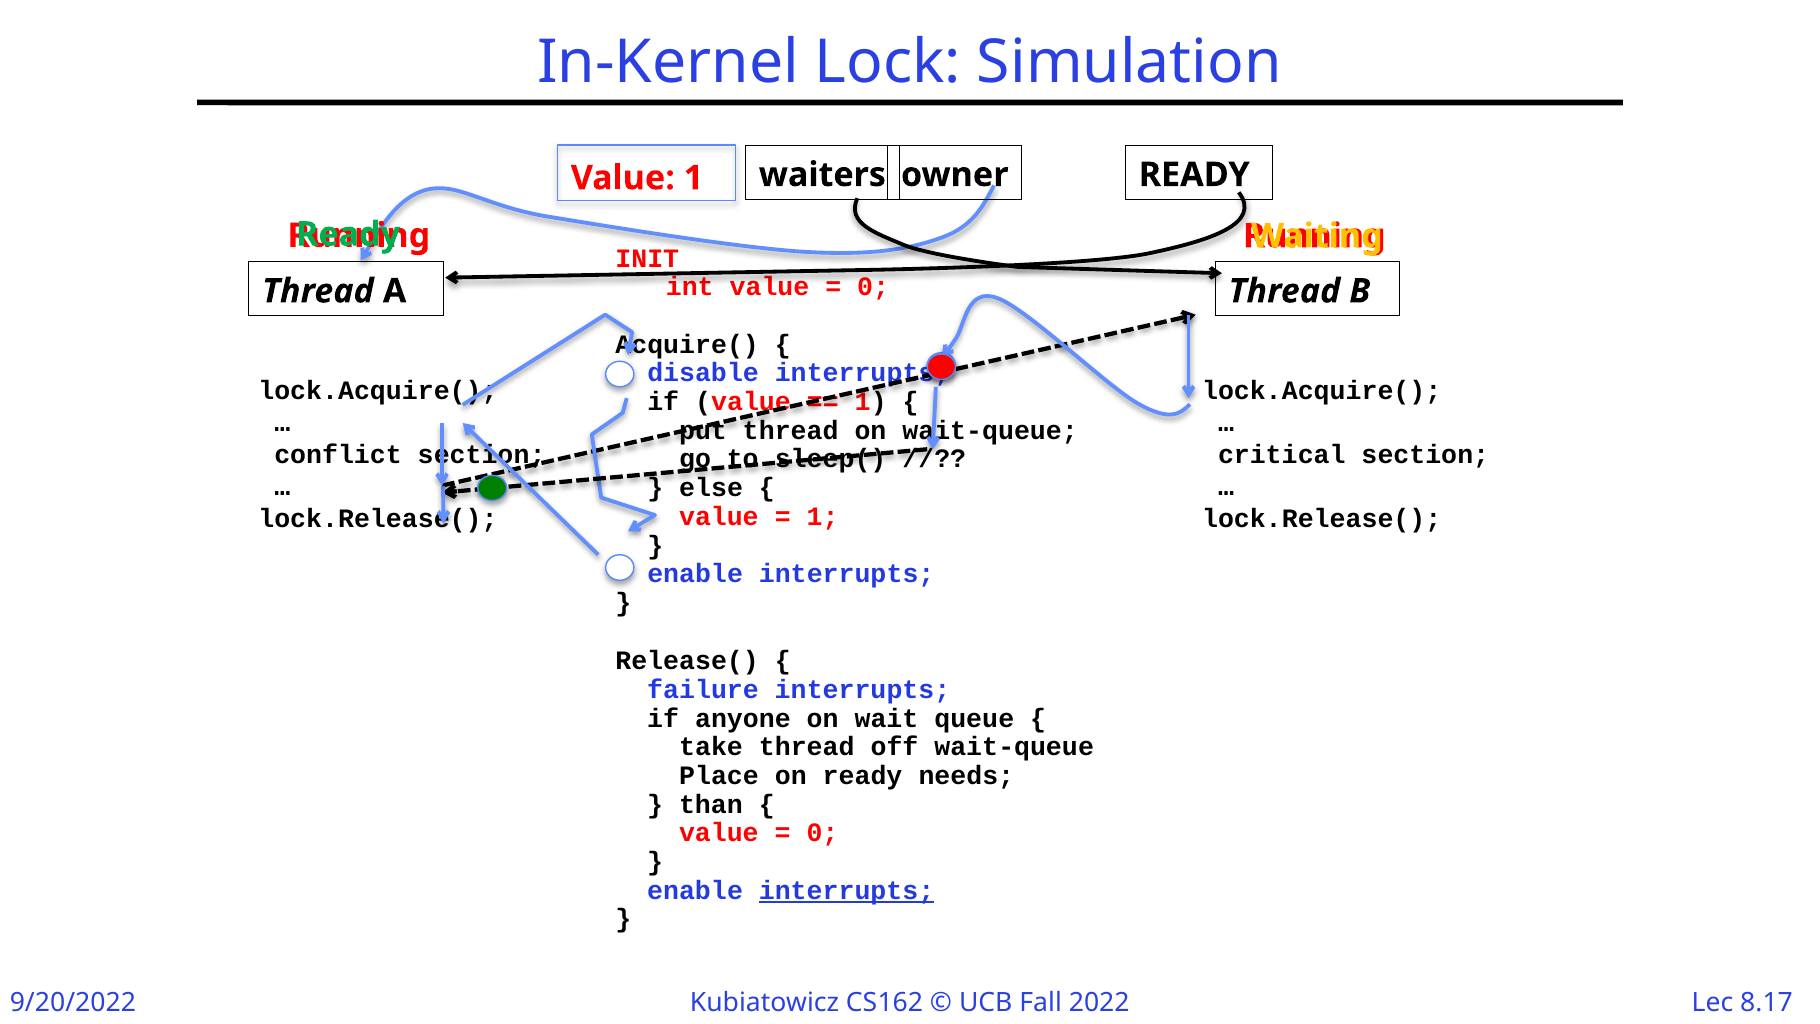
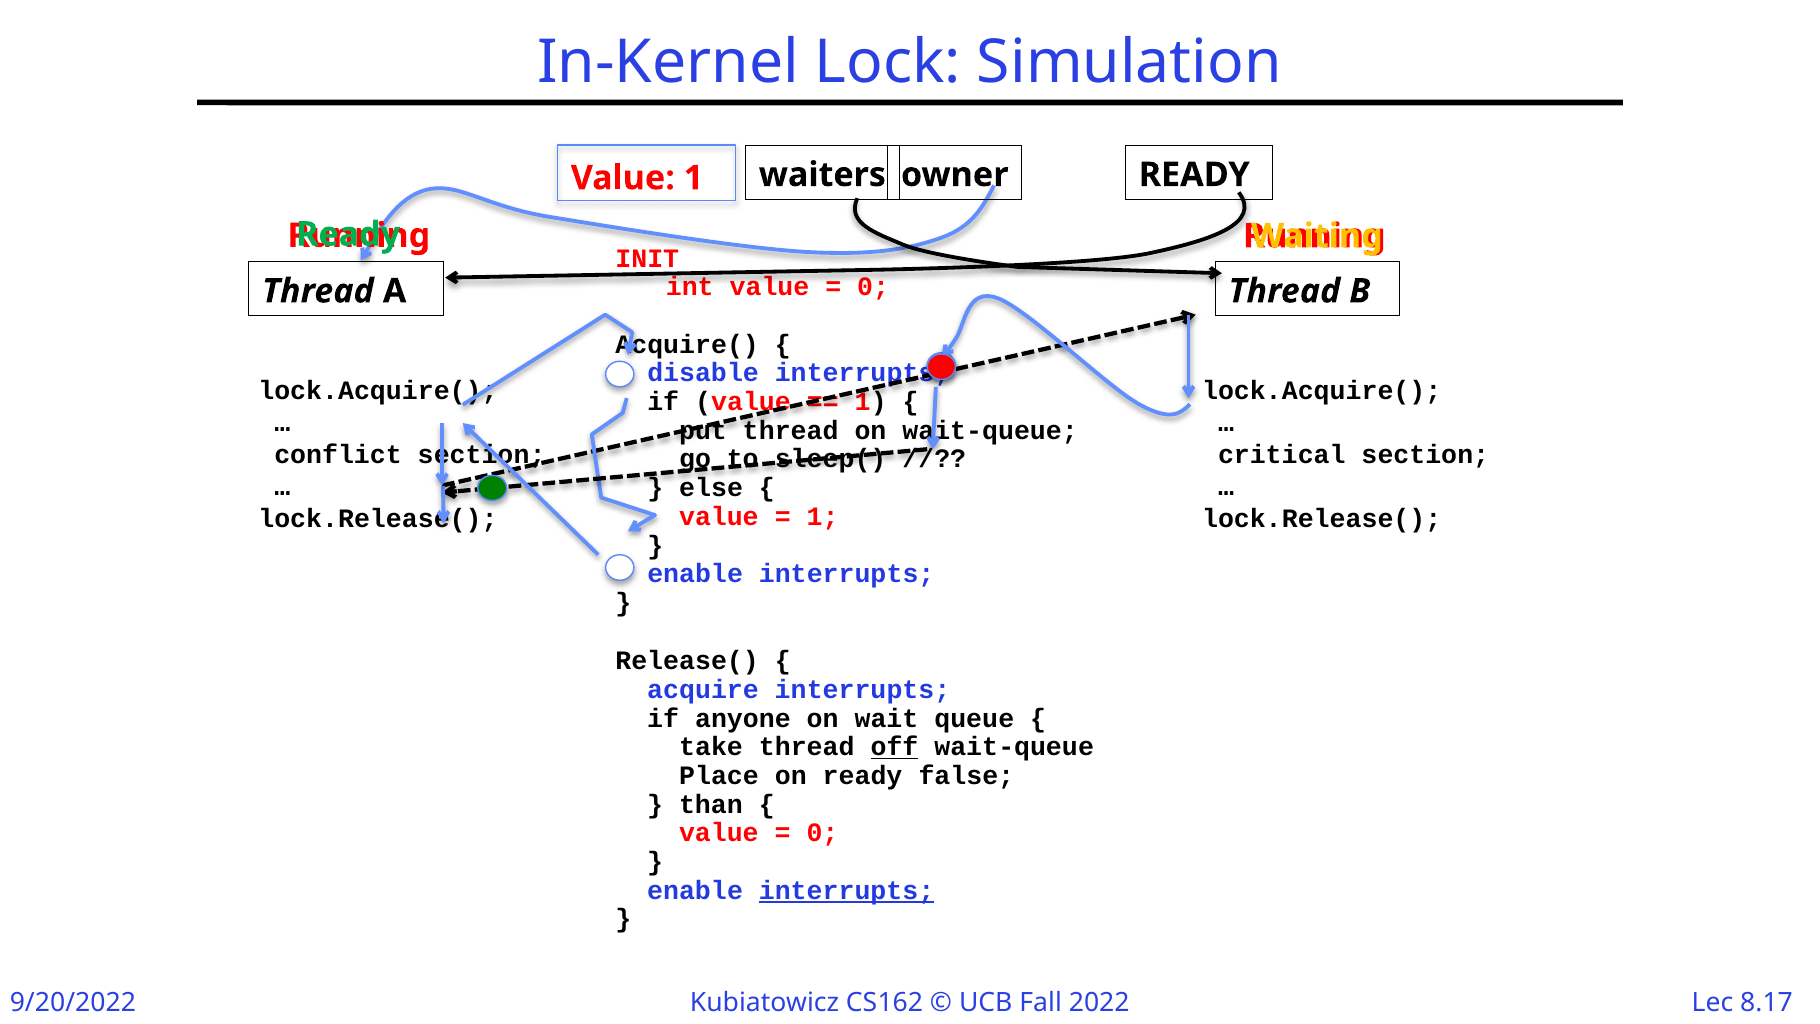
failure: failure -> acquire
off underline: none -> present
needs: needs -> false
